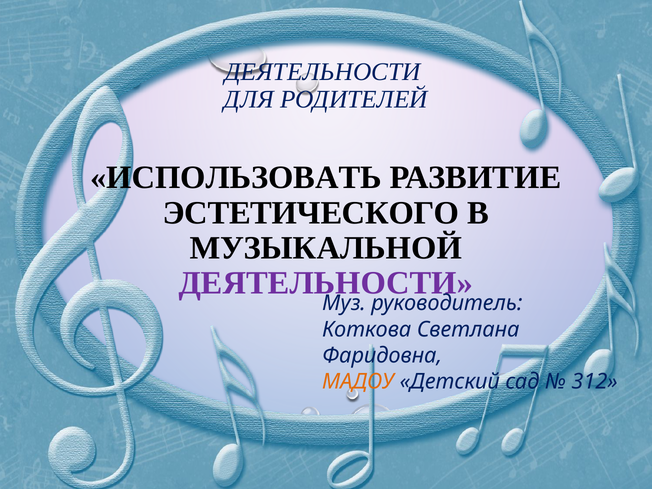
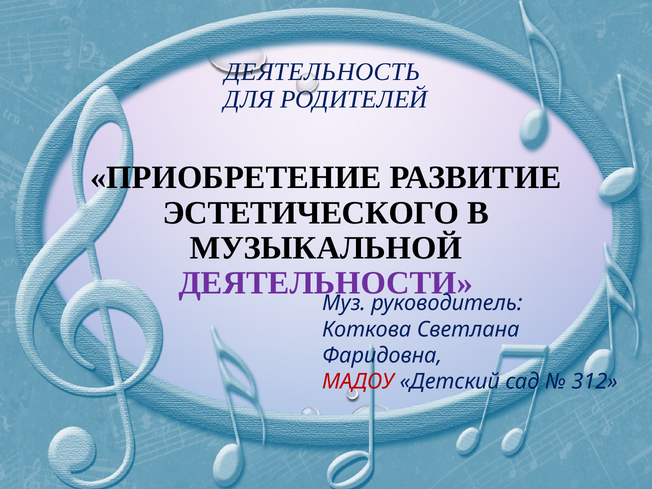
ДЕЯТЕЛЬНОСТИ at (323, 72): ДЕЯТЕЛЬНОСТИ -> ДЕЯТЕЛЬНОСТЬ
ИСПОЛЬЗОВАТЬ: ИСПОЛЬЗОВАТЬ -> ПРИОБРЕТЕНИЕ
МАДОУ colour: orange -> red
